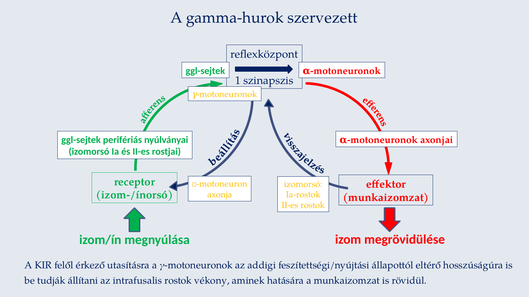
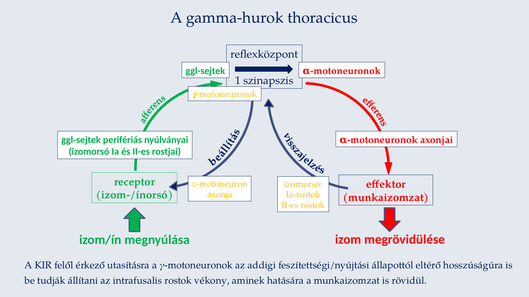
szervezett: szervezett -> thoracicus
